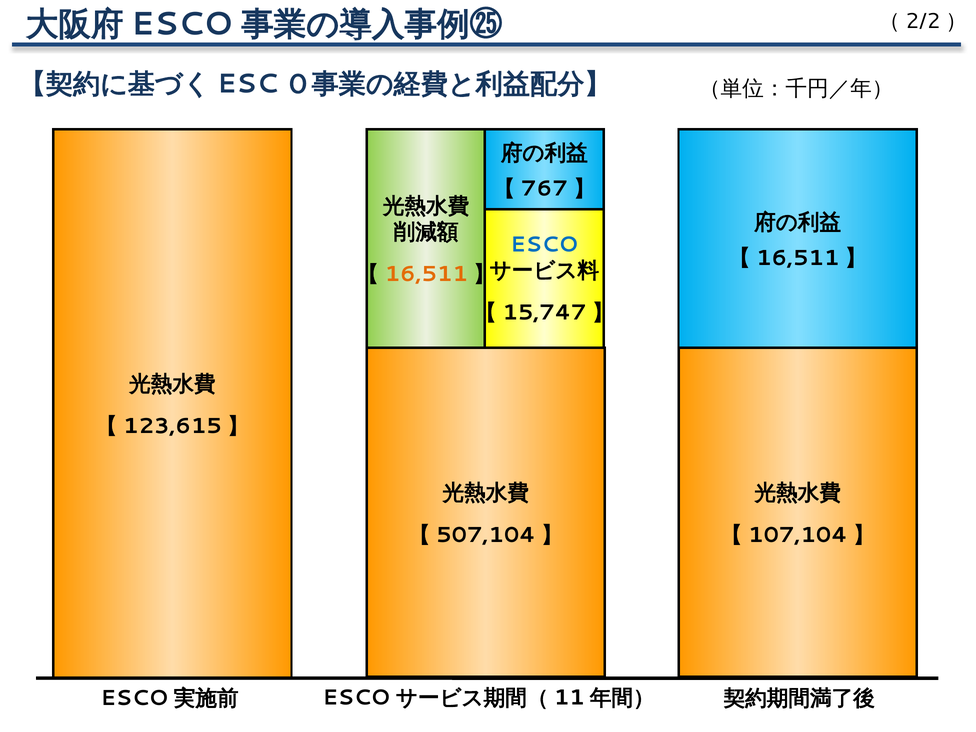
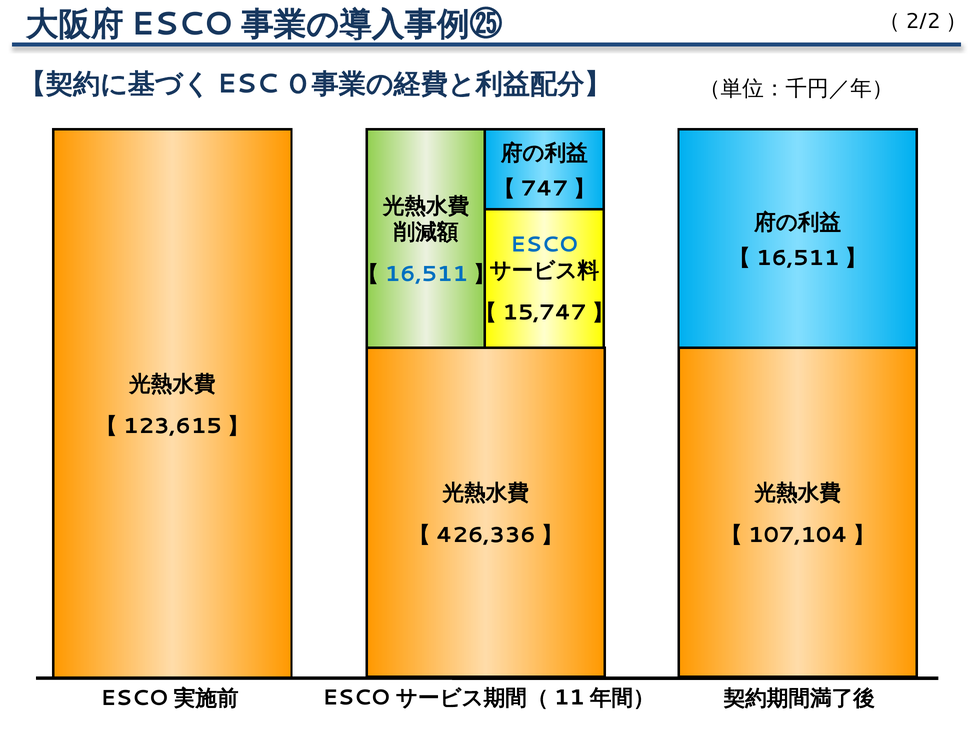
767: 767 -> 747
16,511 at (426, 274) colour: orange -> blue
507,104: 507,104 -> 426,336
